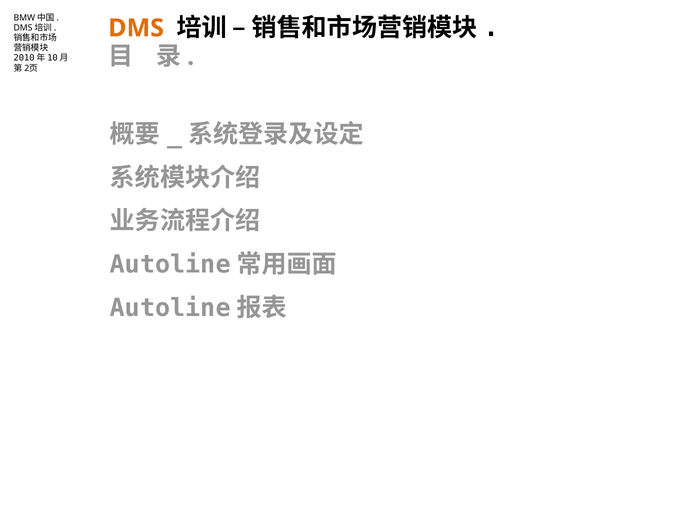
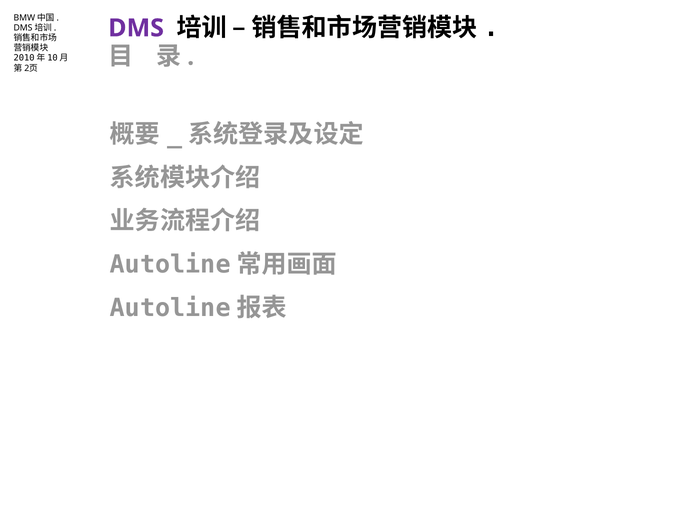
DMS colour: orange -> purple
